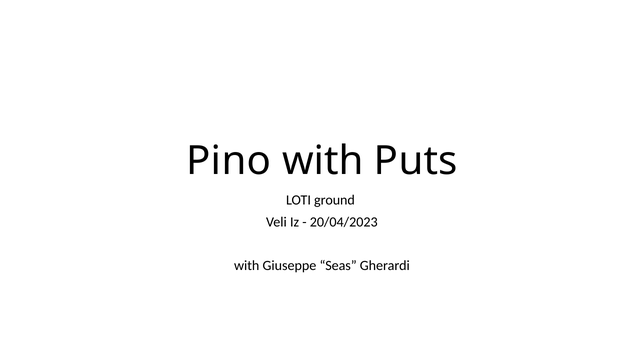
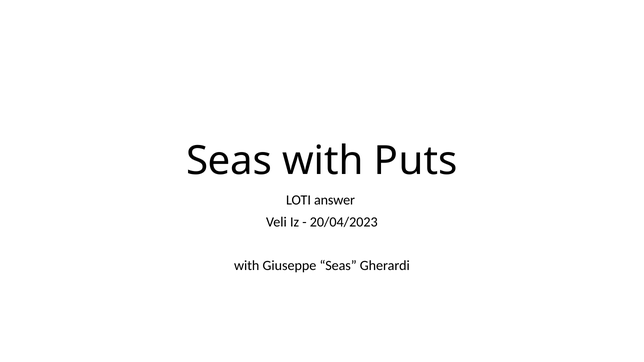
Pino at (229, 161): Pino -> Seas
ground: ground -> answer
